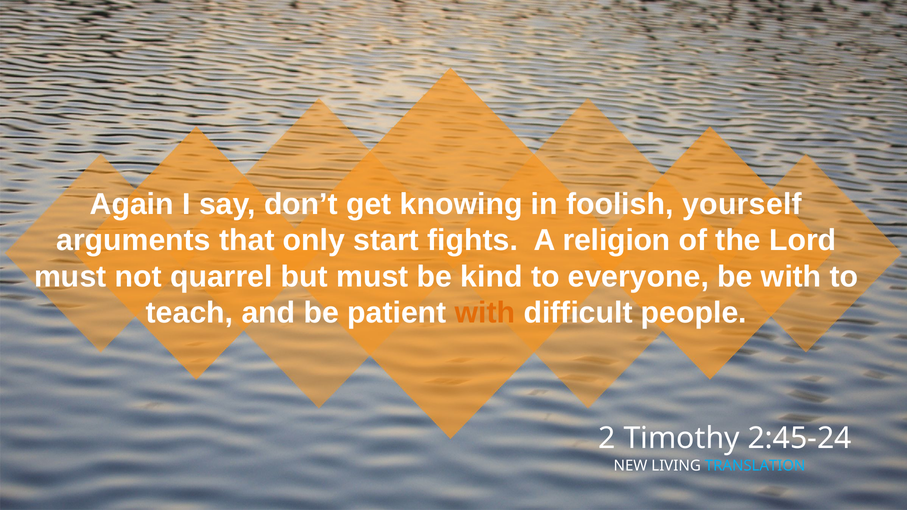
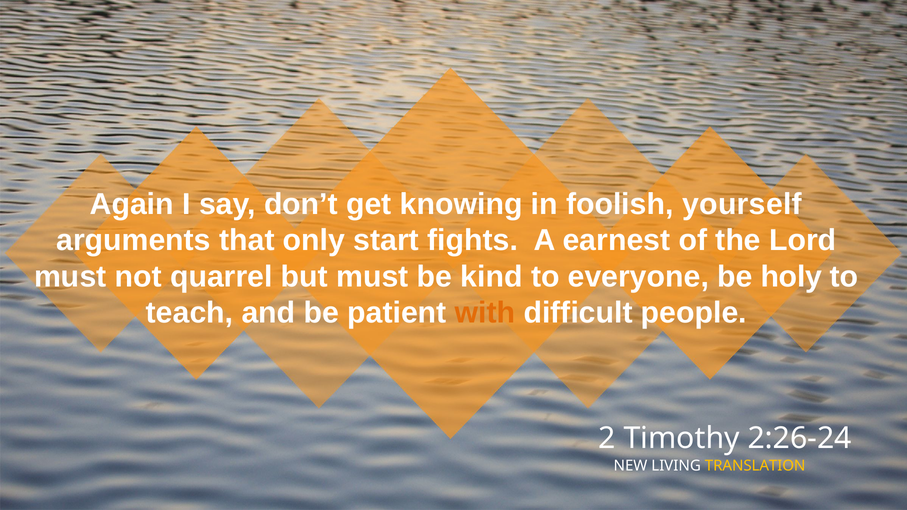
religion: religion -> earnest
be with: with -> holy
2:45-24: 2:45-24 -> 2:26-24
TRANSLATION colour: light blue -> yellow
